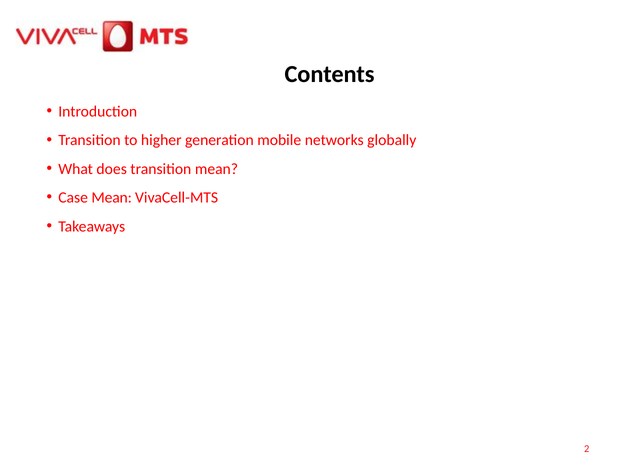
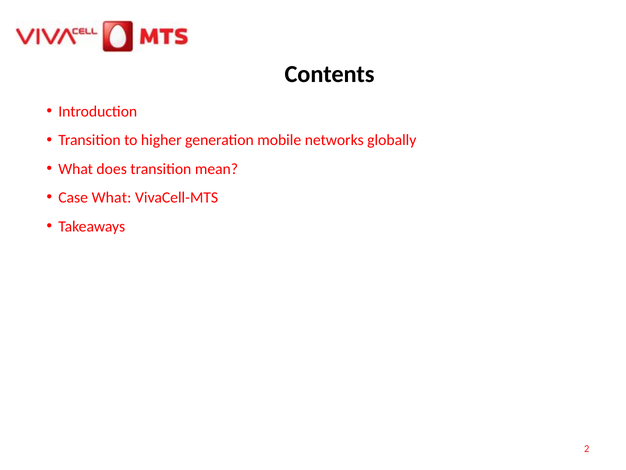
Case Mean: Mean -> What
